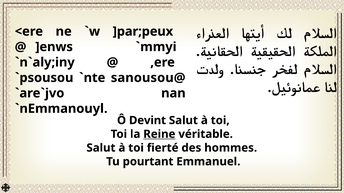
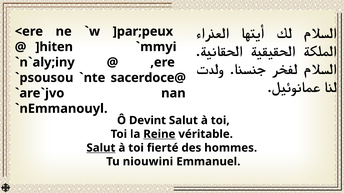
]enws: ]enws -> ]hiten
sanousou@: sanousou@ -> sacerdoce@
Salut at (101, 148) underline: none -> present
pourtant: pourtant -> niouwini
